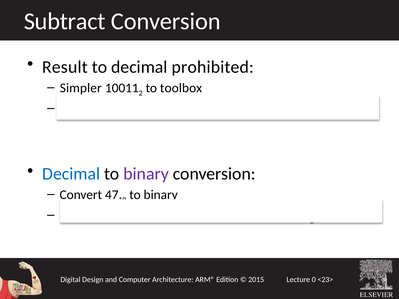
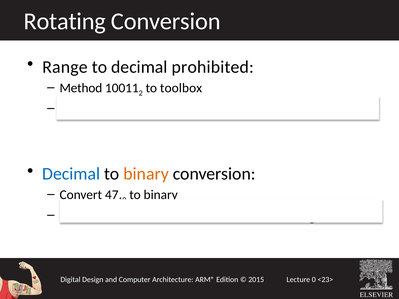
Subtract: Subtract -> Rotating
Result: Result -> Range
Simpler: Simpler -> Method
binary at (146, 174) colour: purple -> orange
